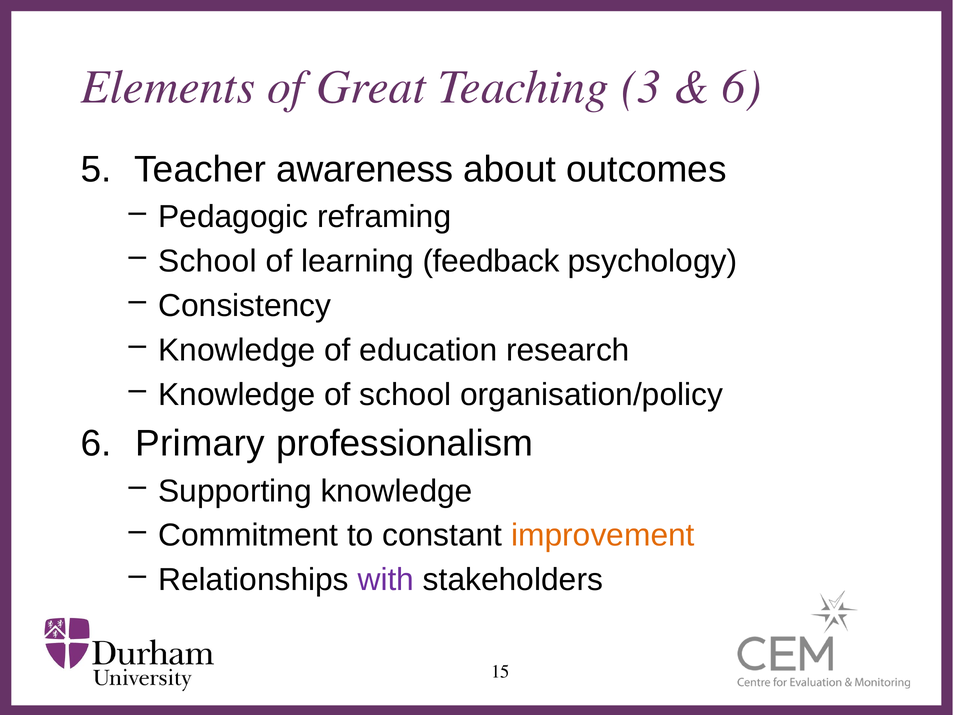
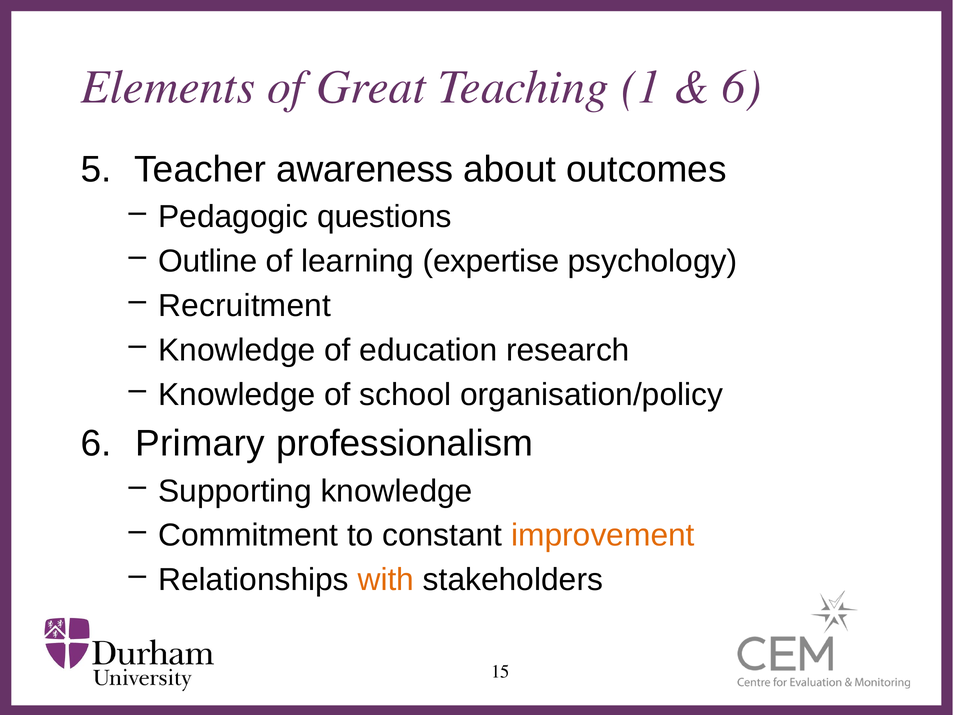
3: 3 -> 1
reframing: reframing -> questions
School at (208, 261): School -> Outline
feedback: feedback -> expertise
Consistency: Consistency -> Recruitment
with colour: purple -> orange
